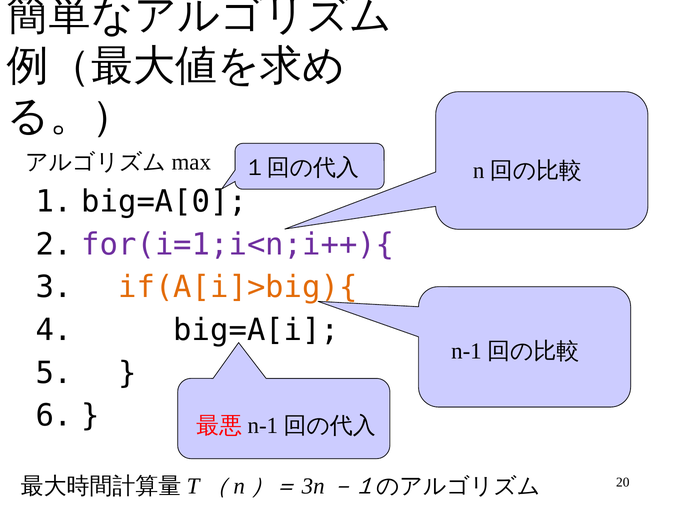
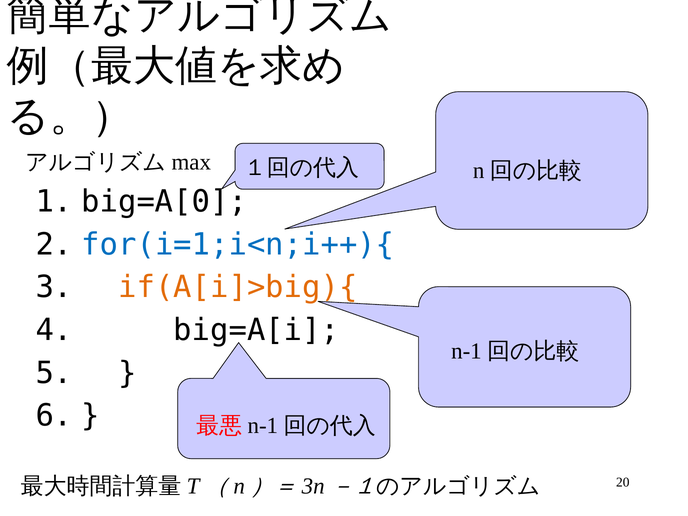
for(i=1;i<n;i++){ colour: purple -> blue
